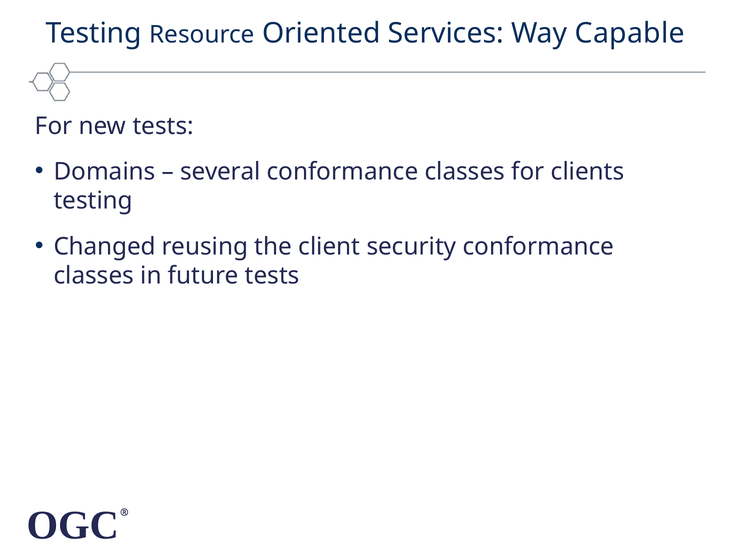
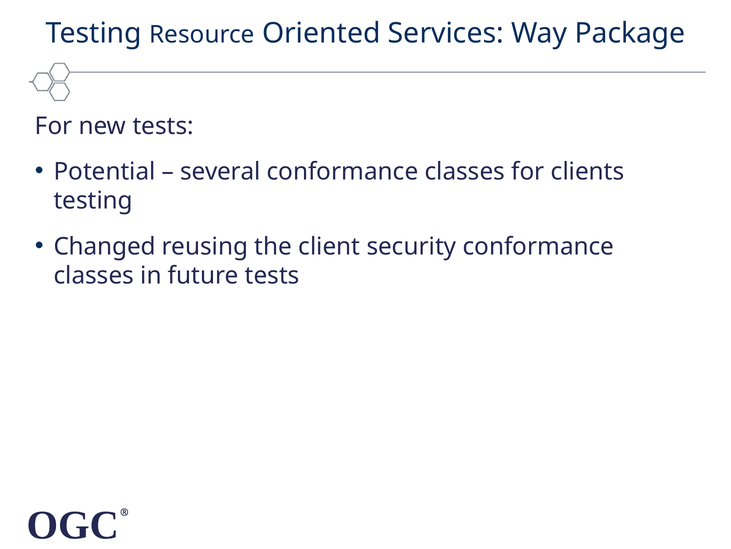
Capable: Capable -> Package
Domains: Domains -> Potential
